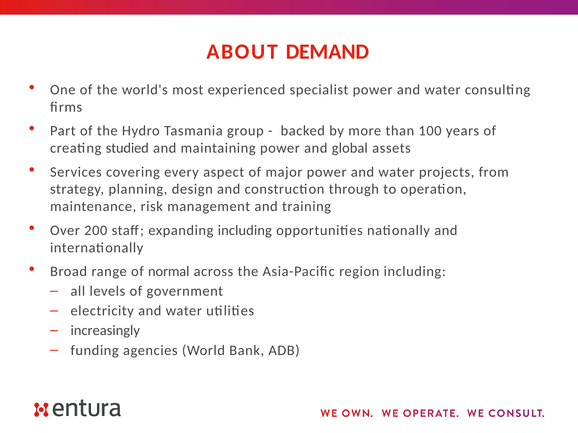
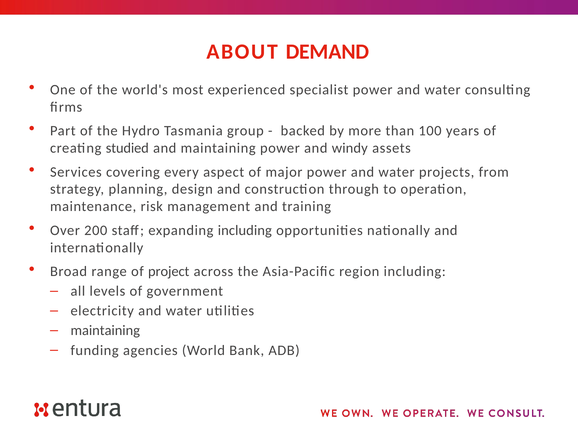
global: global -> windy
normal: normal -> project
increasingly at (105, 331): increasingly -> maintaining
